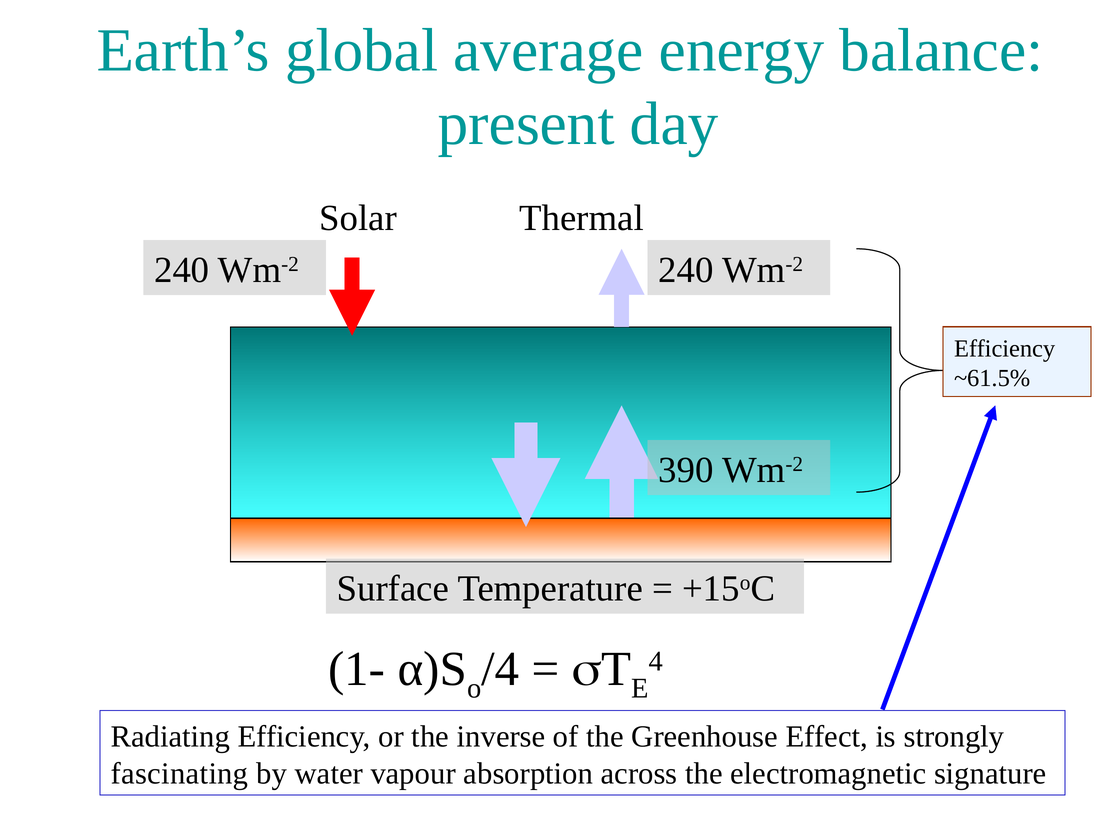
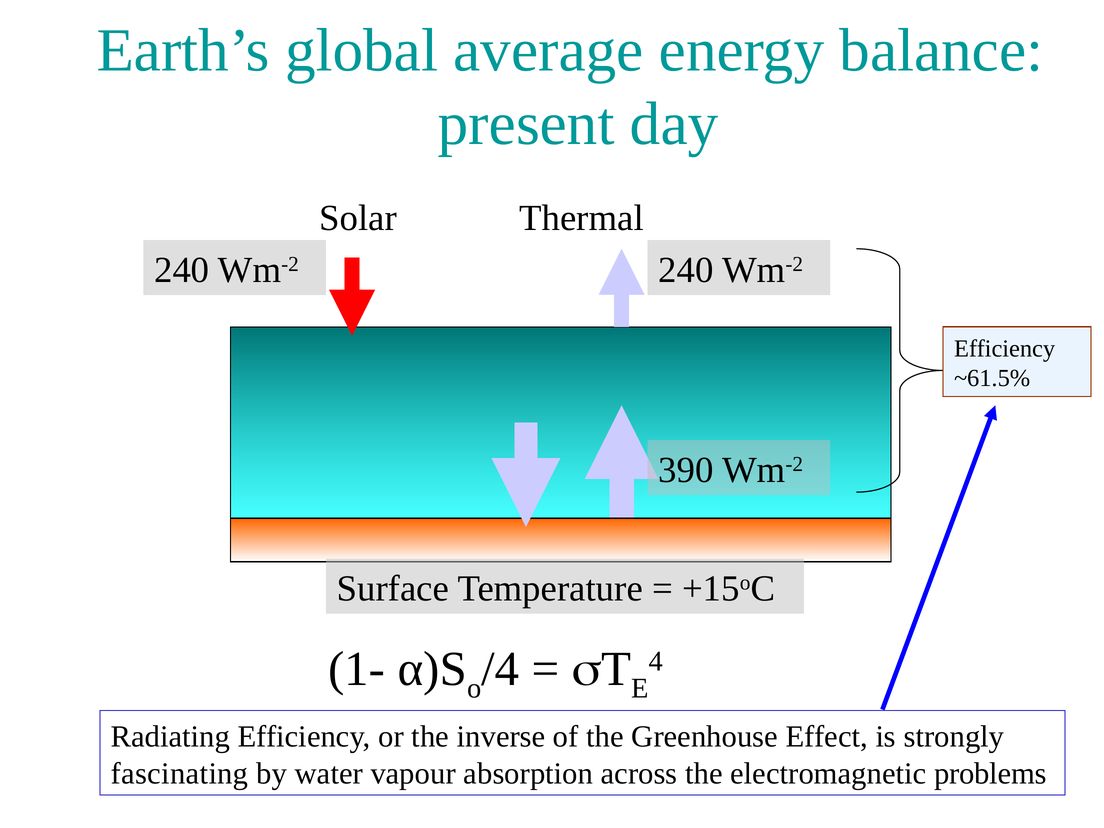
signature: signature -> problems
